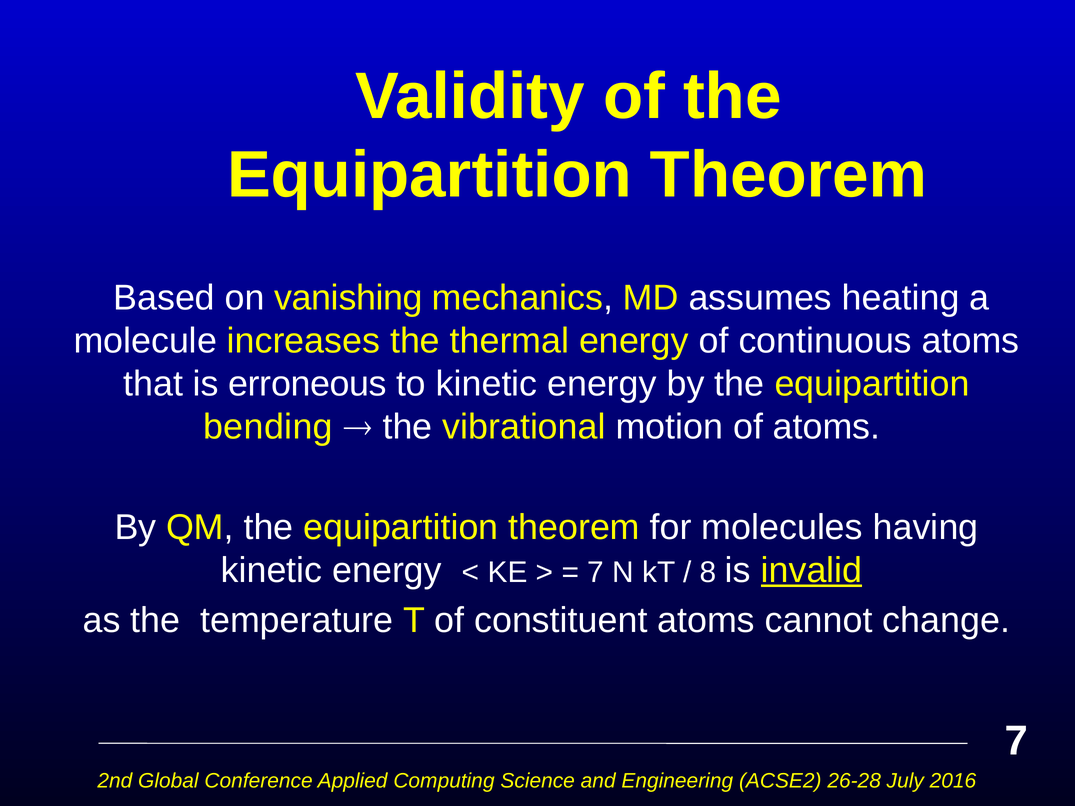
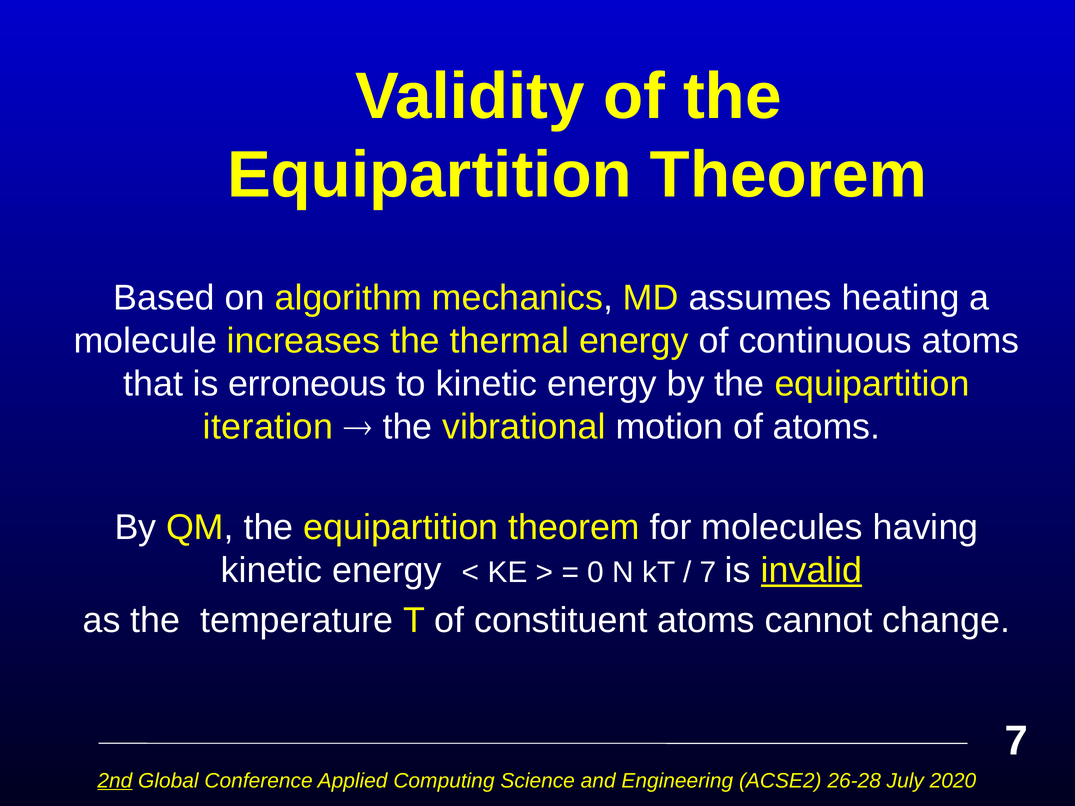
vanishing: vanishing -> algorithm
bending: bending -> iteration
7 at (596, 572): 7 -> 0
8 at (708, 572): 8 -> 7
2nd underline: none -> present
2016: 2016 -> 2020
